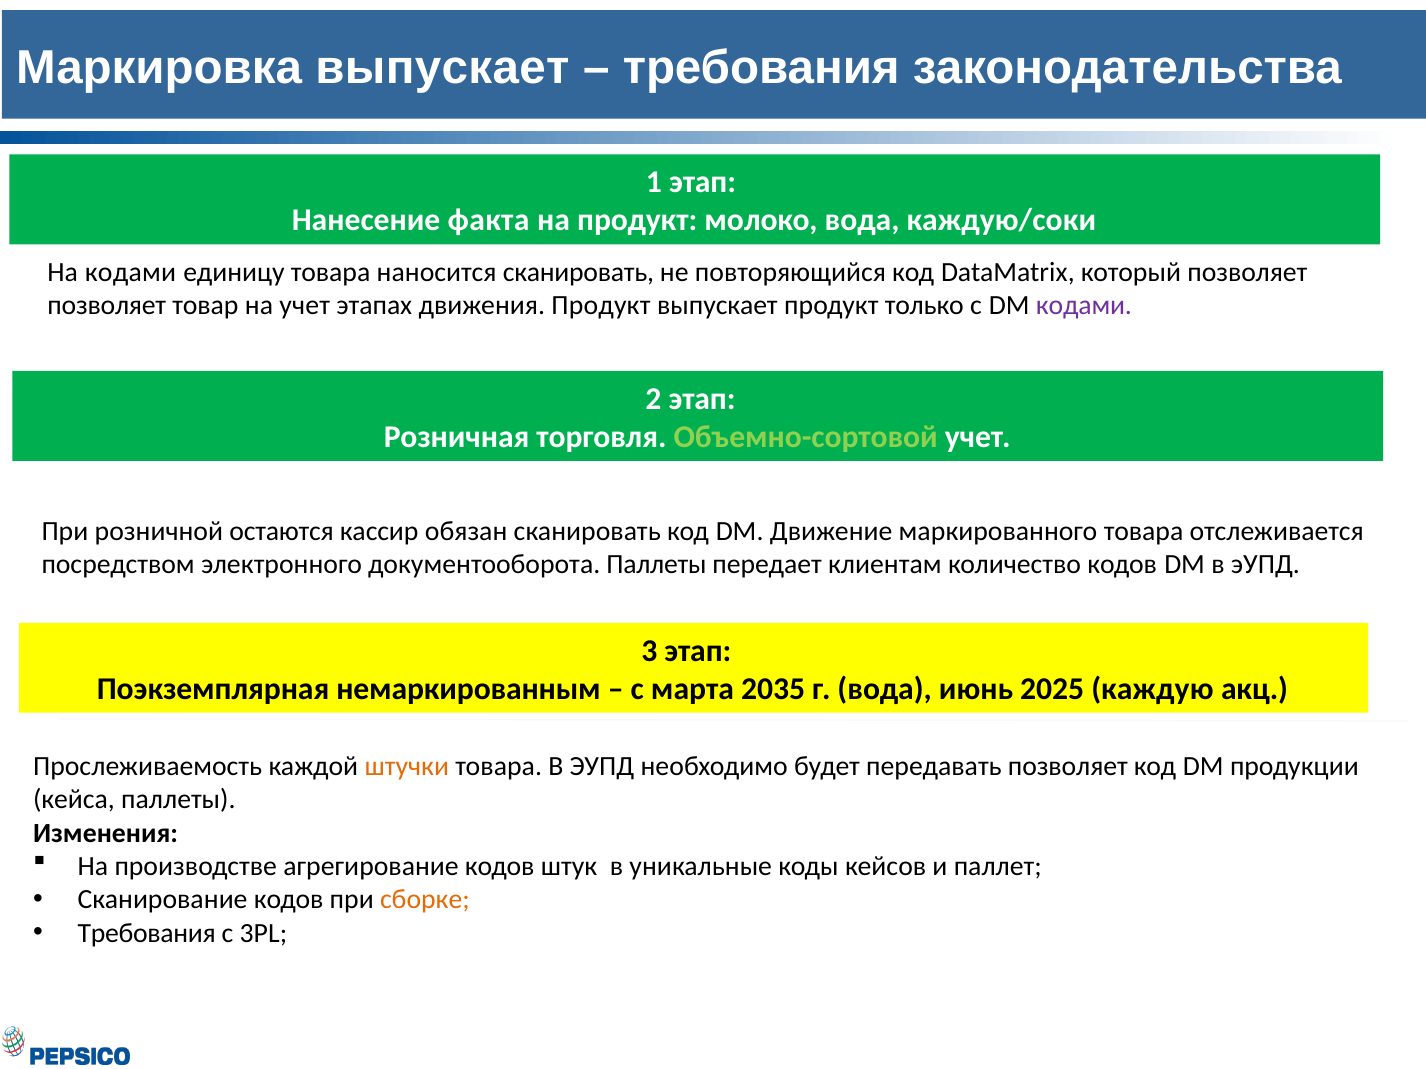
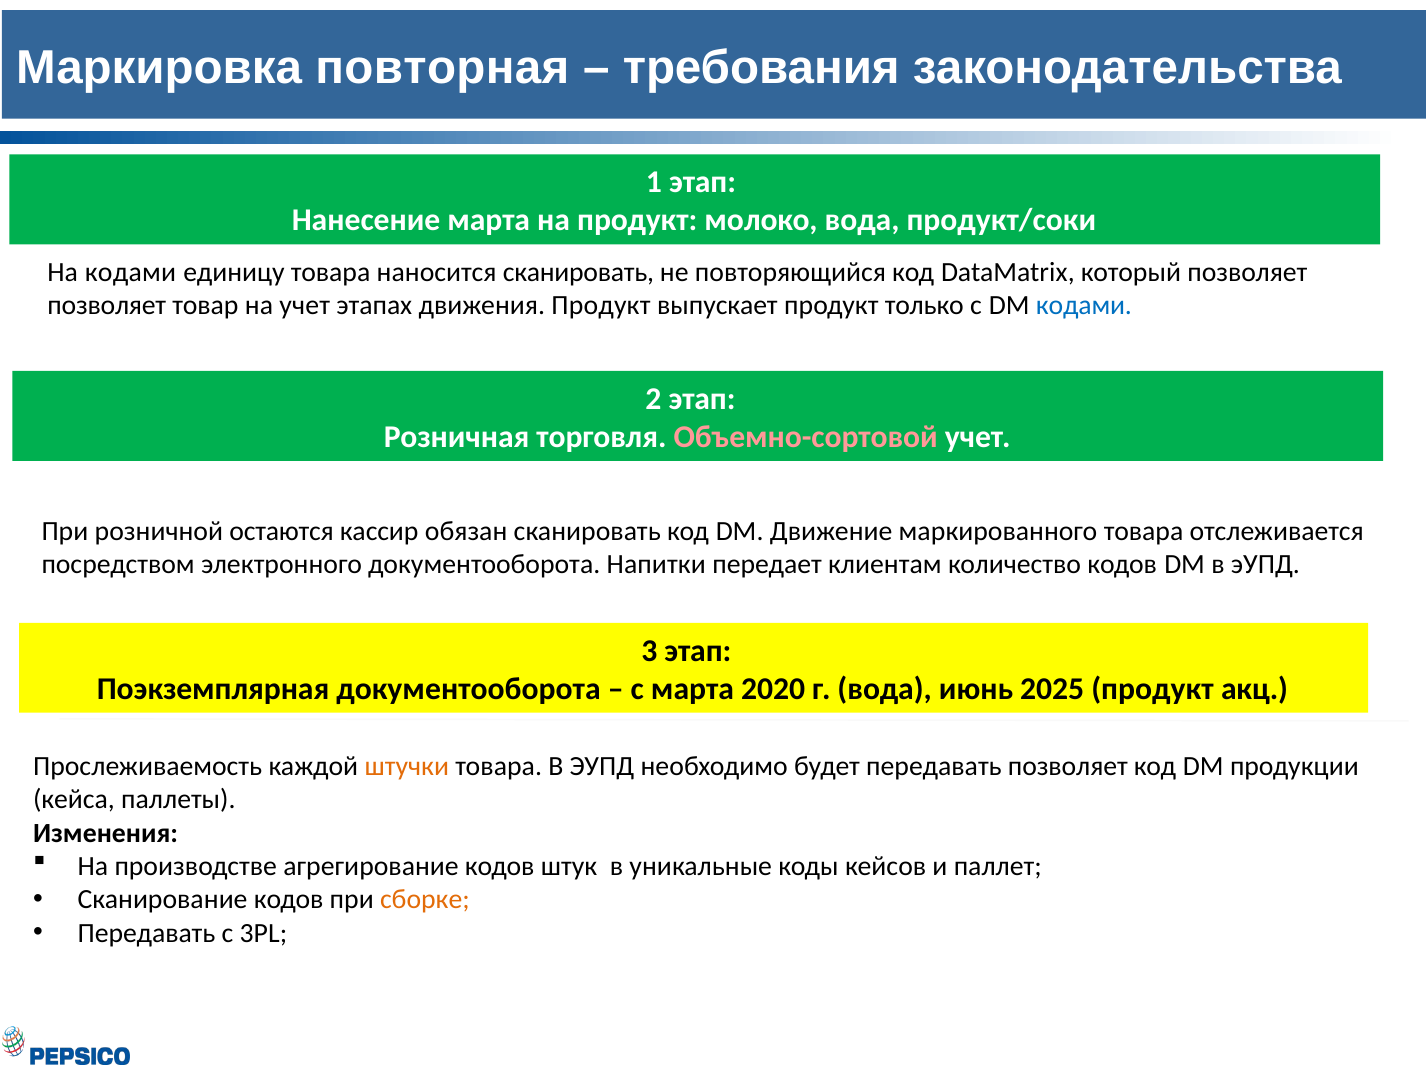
Маркировка выпускает: выпускает -> повторная
Нанесение факта: факта -> марта
каждую/соки: каждую/соки -> продукт/соки
кодами at (1084, 305) colour: purple -> blue
Объемно-сортовой colour: light green -> pink
документооборота Паллеты: Паллеты -> Напитки
Поэкземплярная немаркированным: немаркированным -> документооборота
2035: 2035 -> 2020
2025 каждую: каждую -> продукт
Требования at (147, 933): Требования -> Передавать
